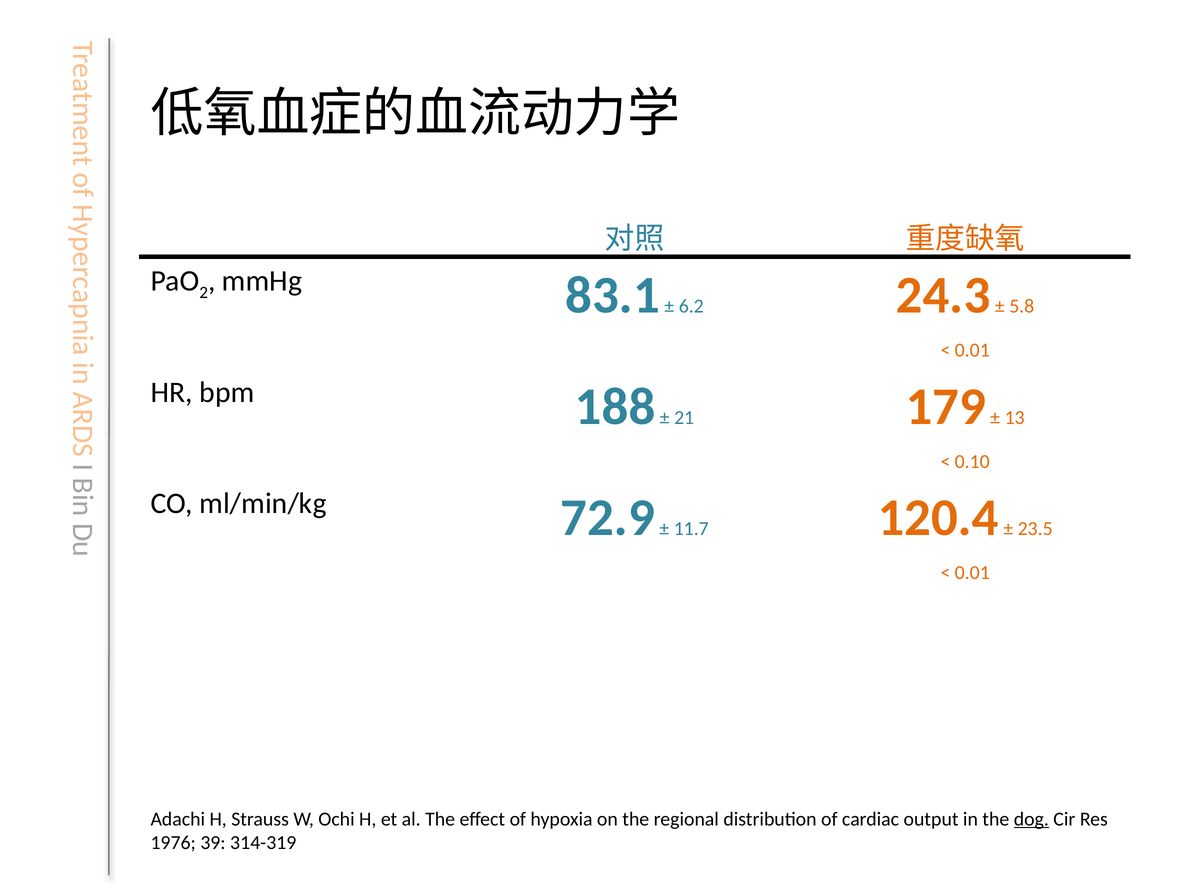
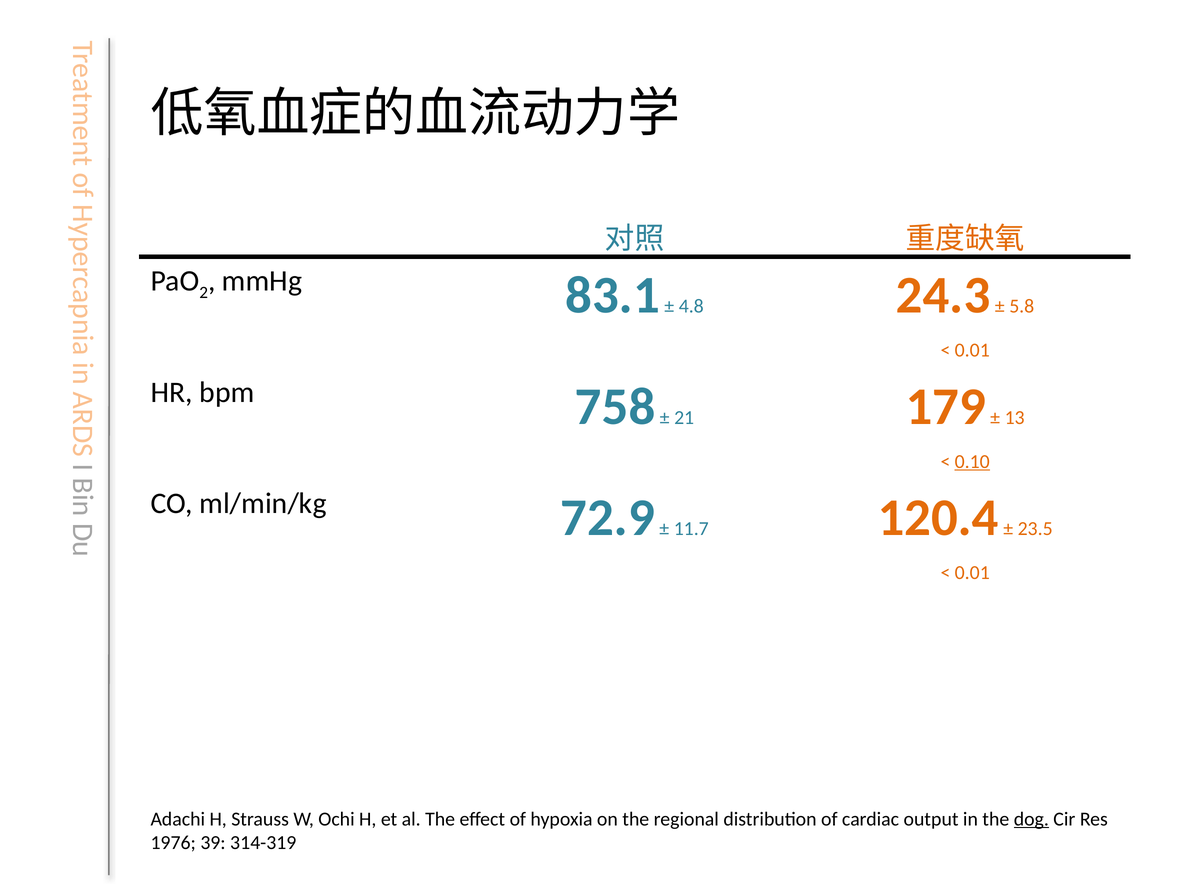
6.2: 6.2 -> 4.8
188: 188 -> 758
0.10 underline: none -> present
